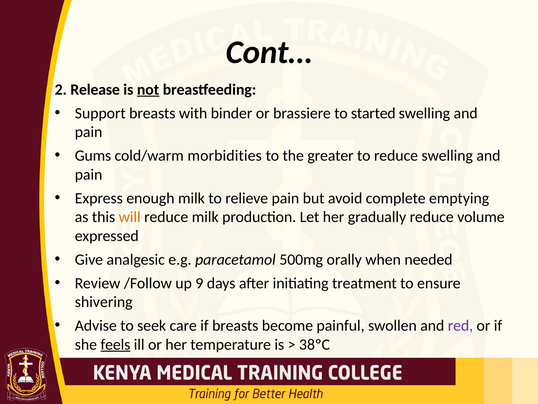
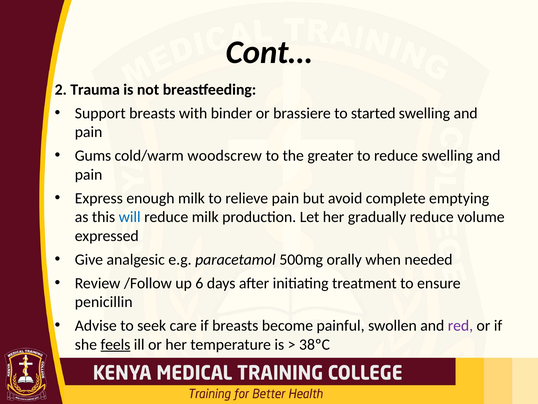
Release: Release -> Trauma
not underline: present -> none
morbidities: morbidities -> woodscrew
will colour: orange -> blue
9: 9 -> 6
shivering: shivering -> penicillin
